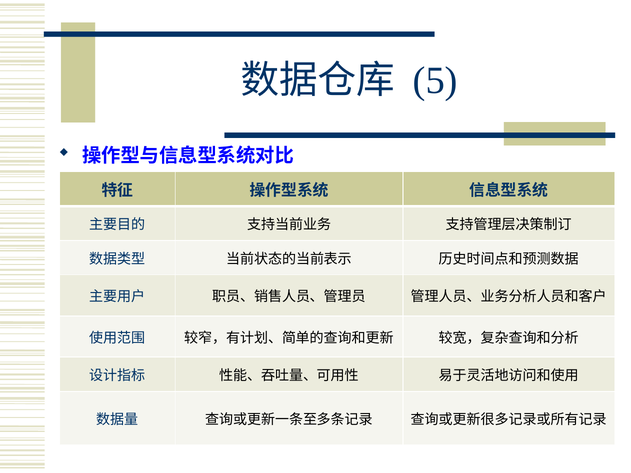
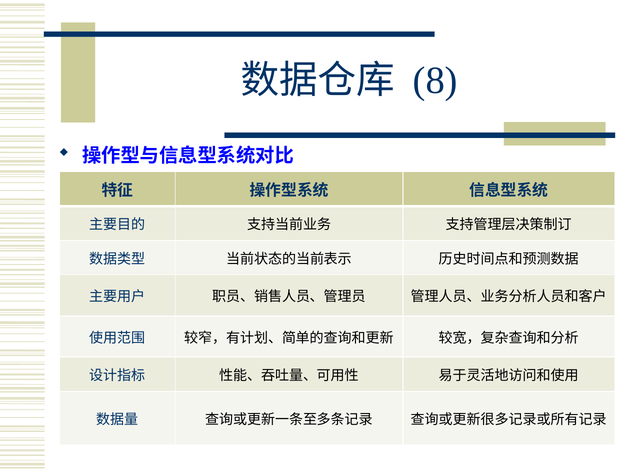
5: 5 -> 8
